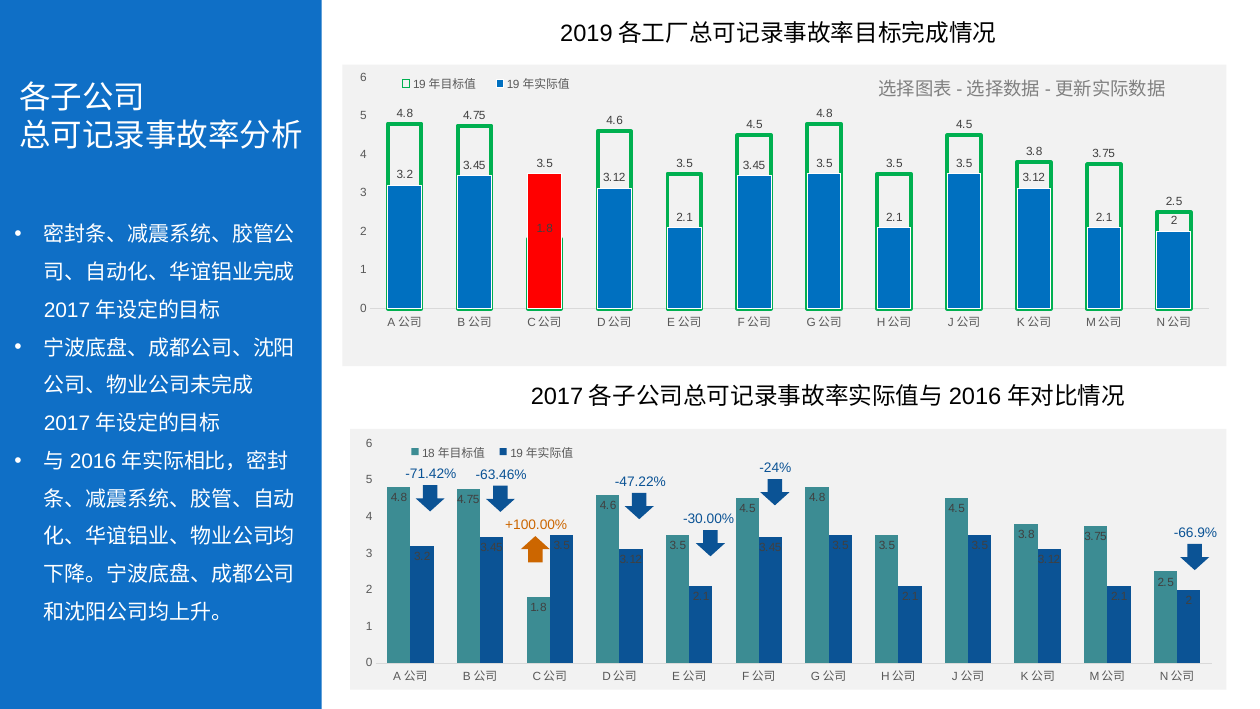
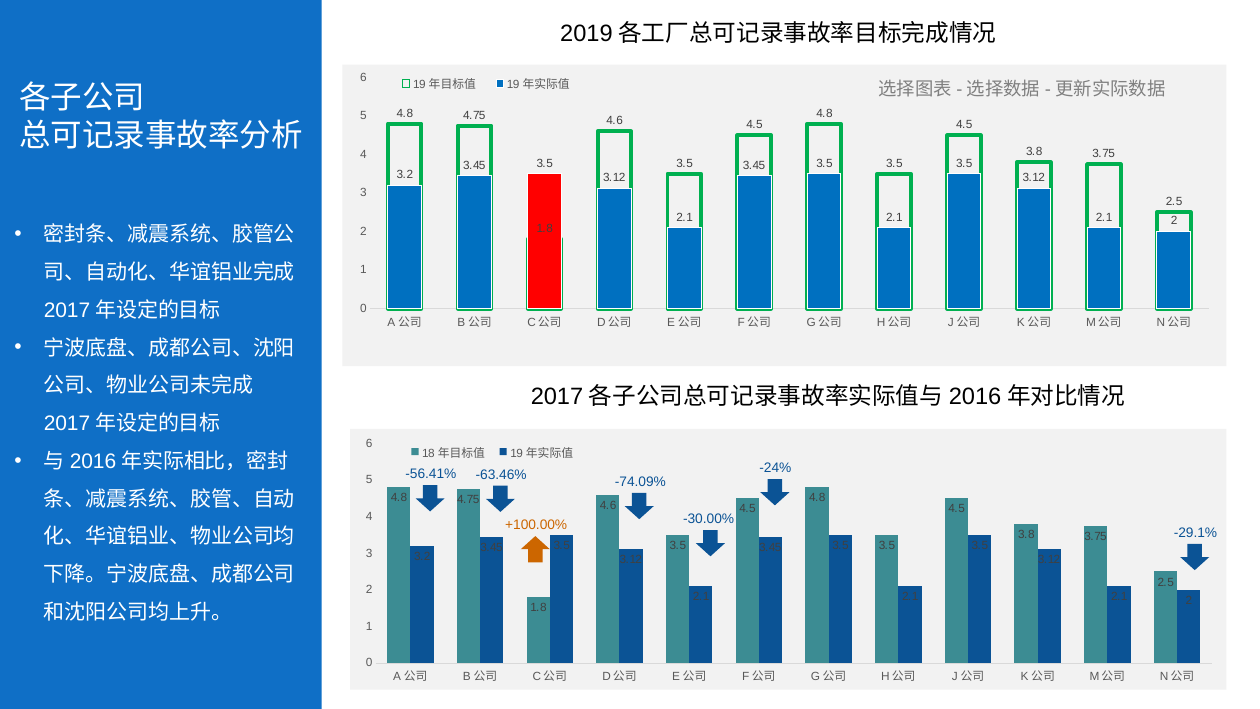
-71.42%: -71.42% -> -56.41%
-47.22%: -47.22% -> -74.09%
-66.9%: -66.9% -> -29.1%
